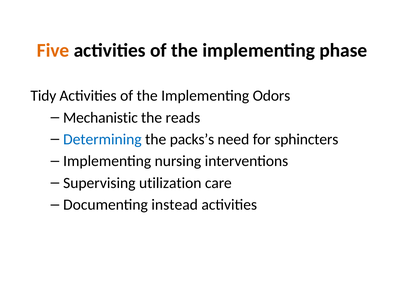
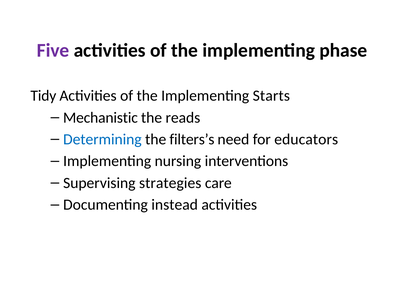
Five colour: orange -> purple
Odors: Odors -> Starts
packs’s: packs’s -> filters’s
sphincters: sphincters -> educators
utilization: utilization -> strategies
